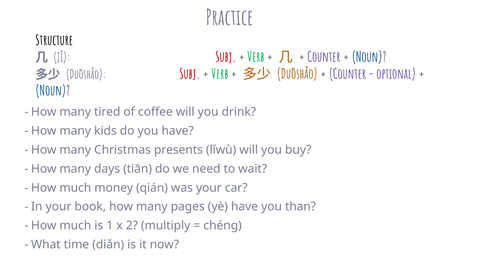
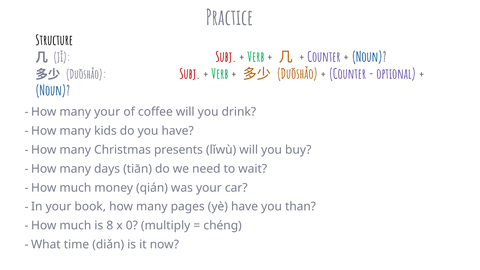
many tired: tired -> your
1: 1 -> 8
2: 2 -> 0
